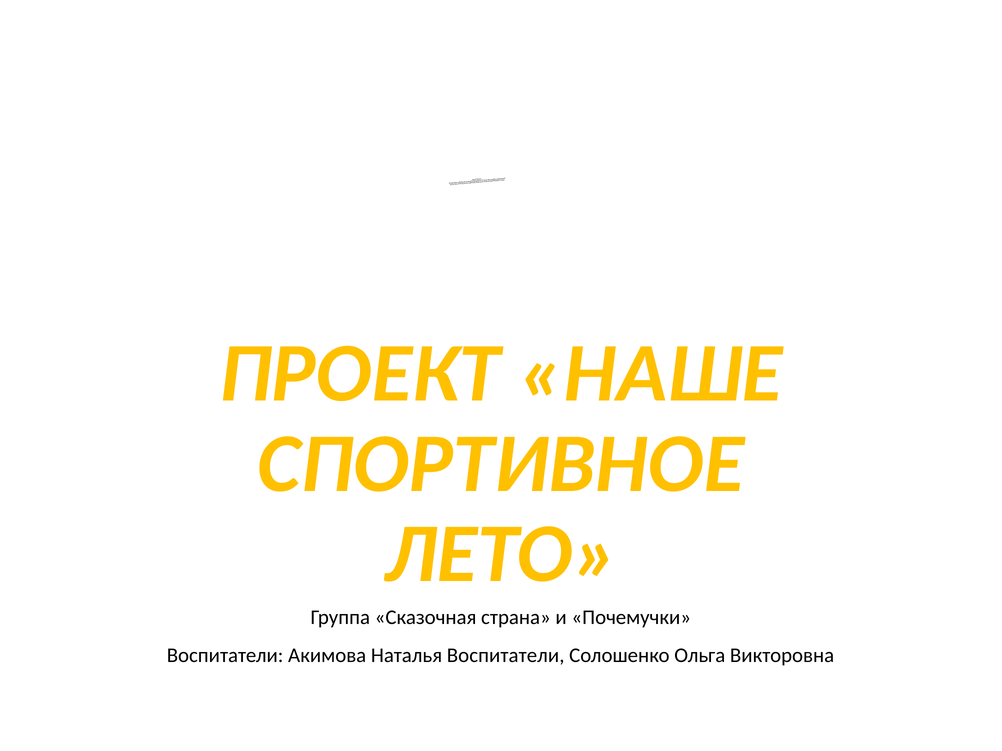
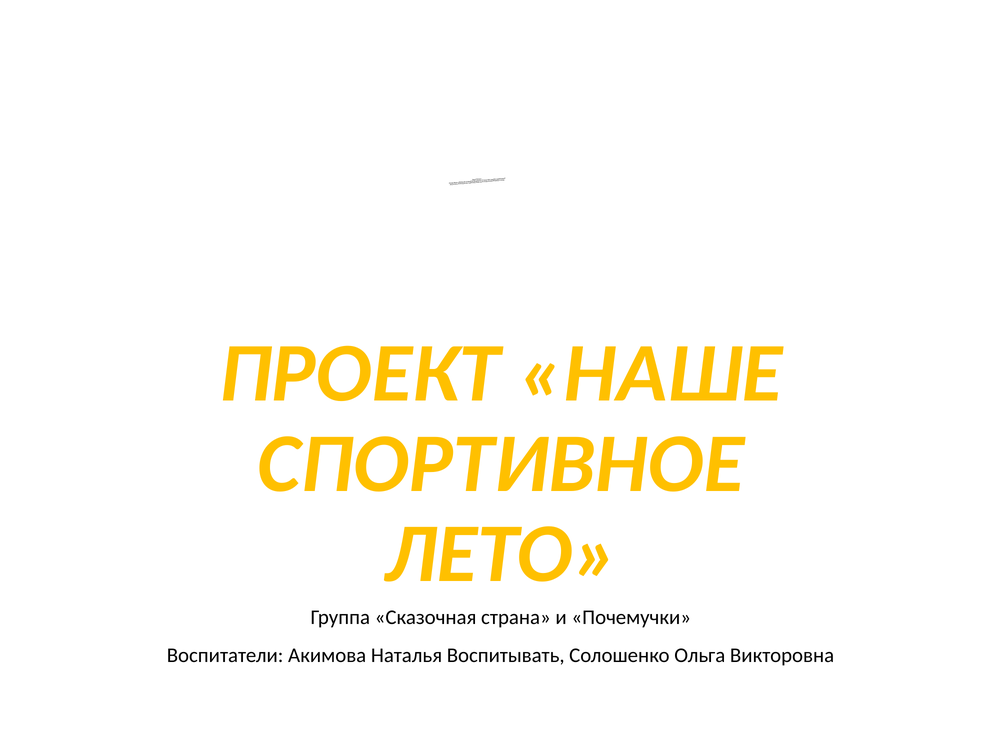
Наталья Воспитатели: Воспитатели -> Воспитывать
